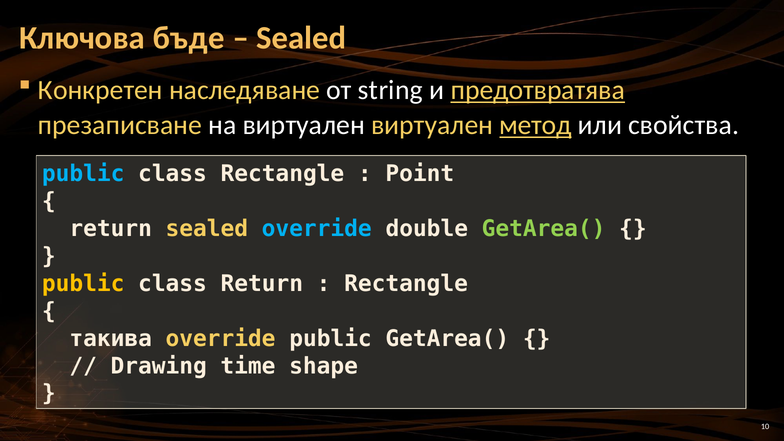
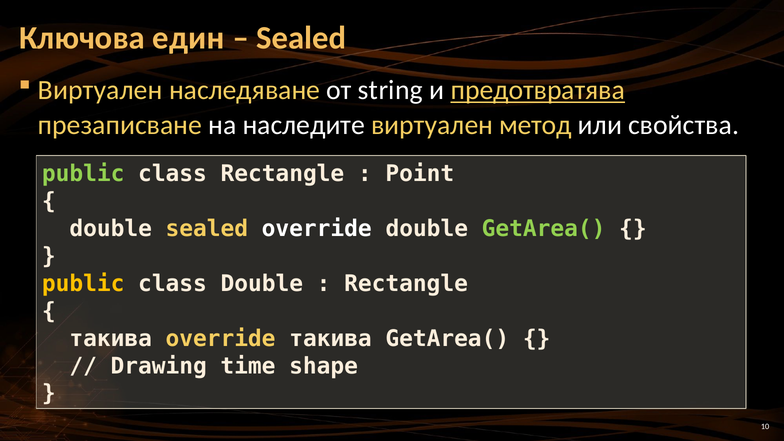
бъде: бъде -> един
Конкретен at (100, 90): Конкретен -> Виртуален
на виртуален: виртуален -> наследите
метод underline: present -> none
public at (83, 174) colour: light blue -> light green
return at (111, 229): return -> double
override at (317, 229) colour: light blue -> white
class Return: Return -> Double
override public: public -> такива
